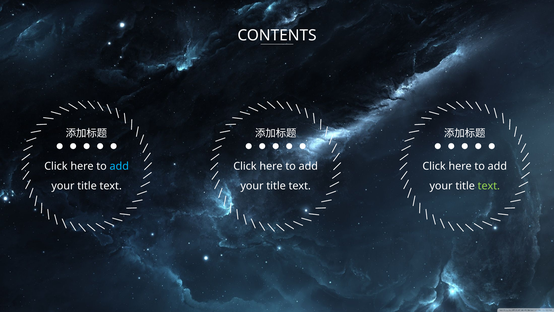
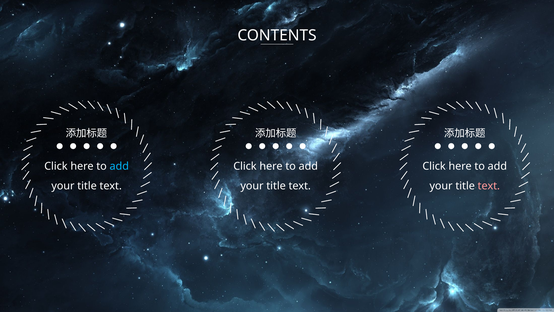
text at (489, 186) colour: light green -> pink
